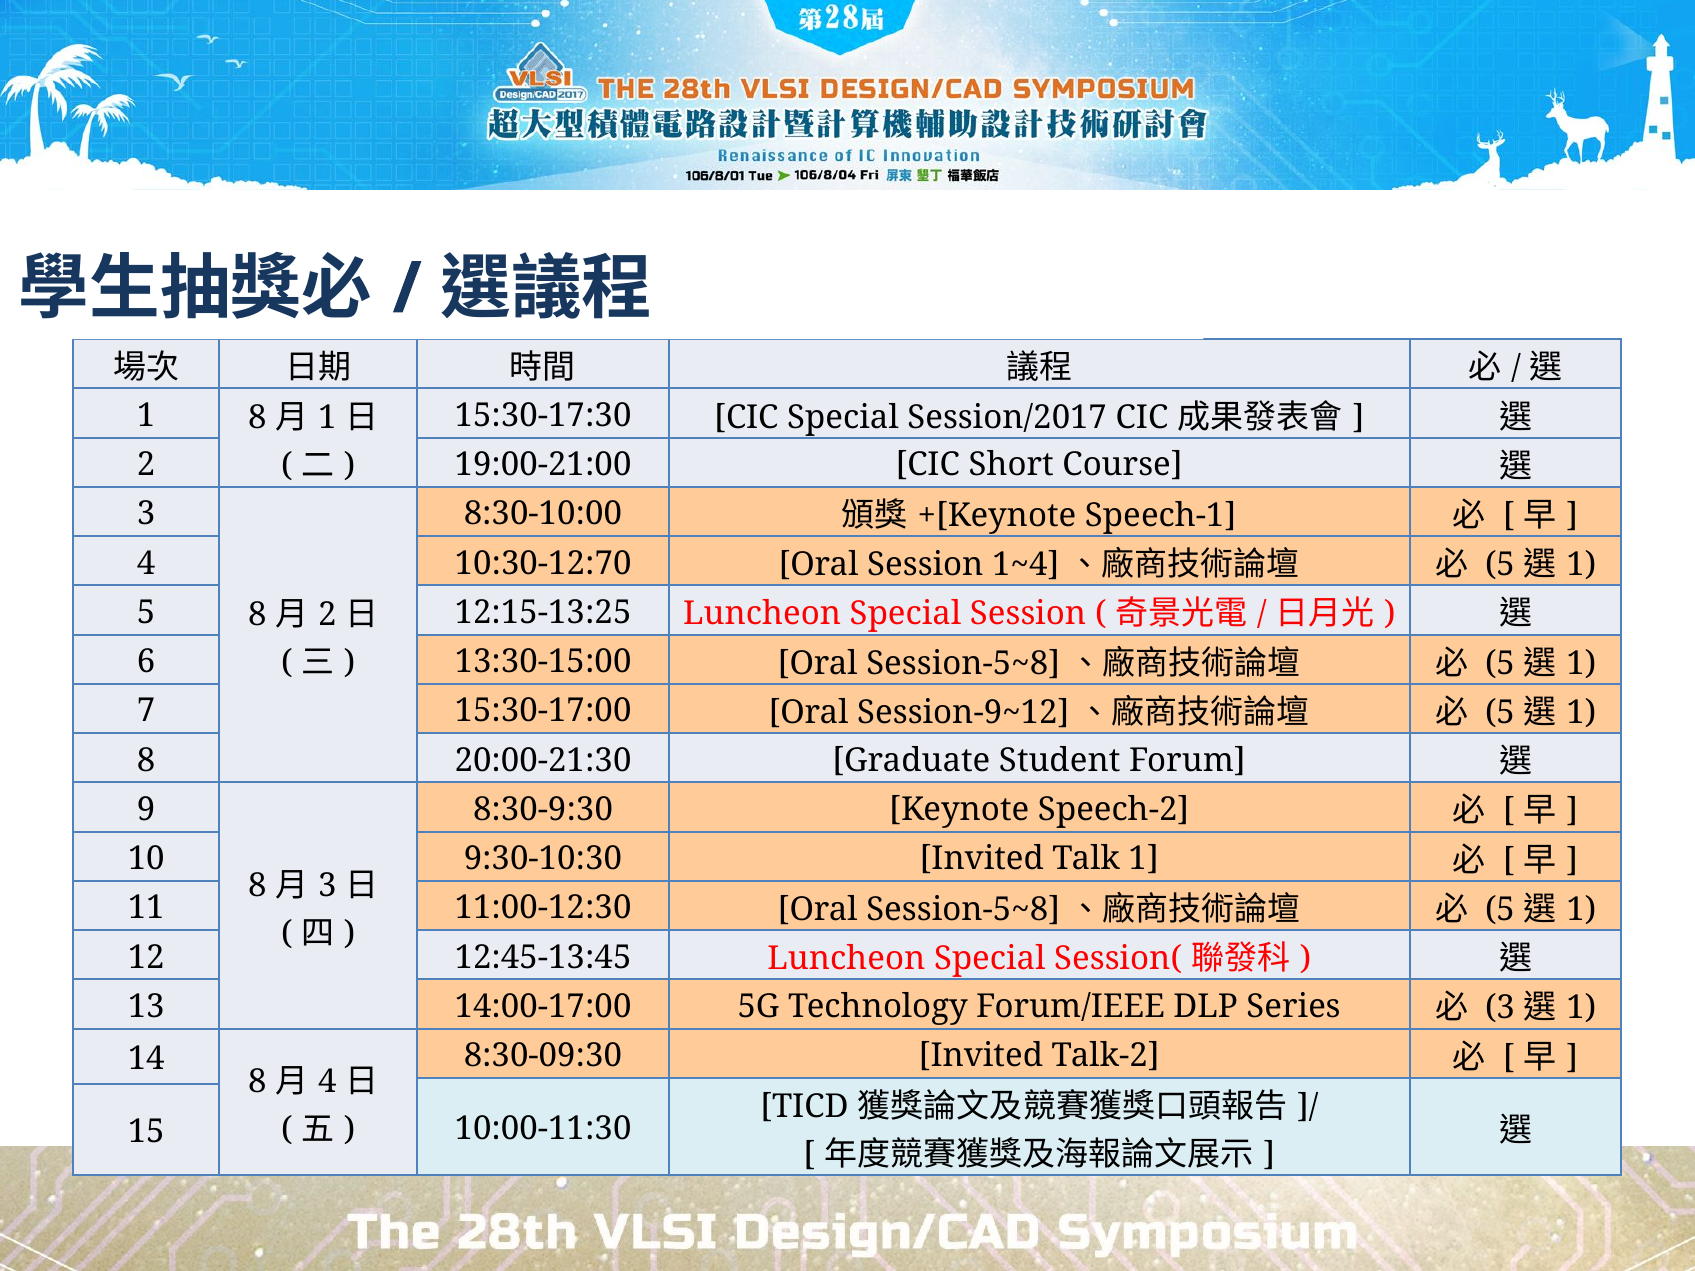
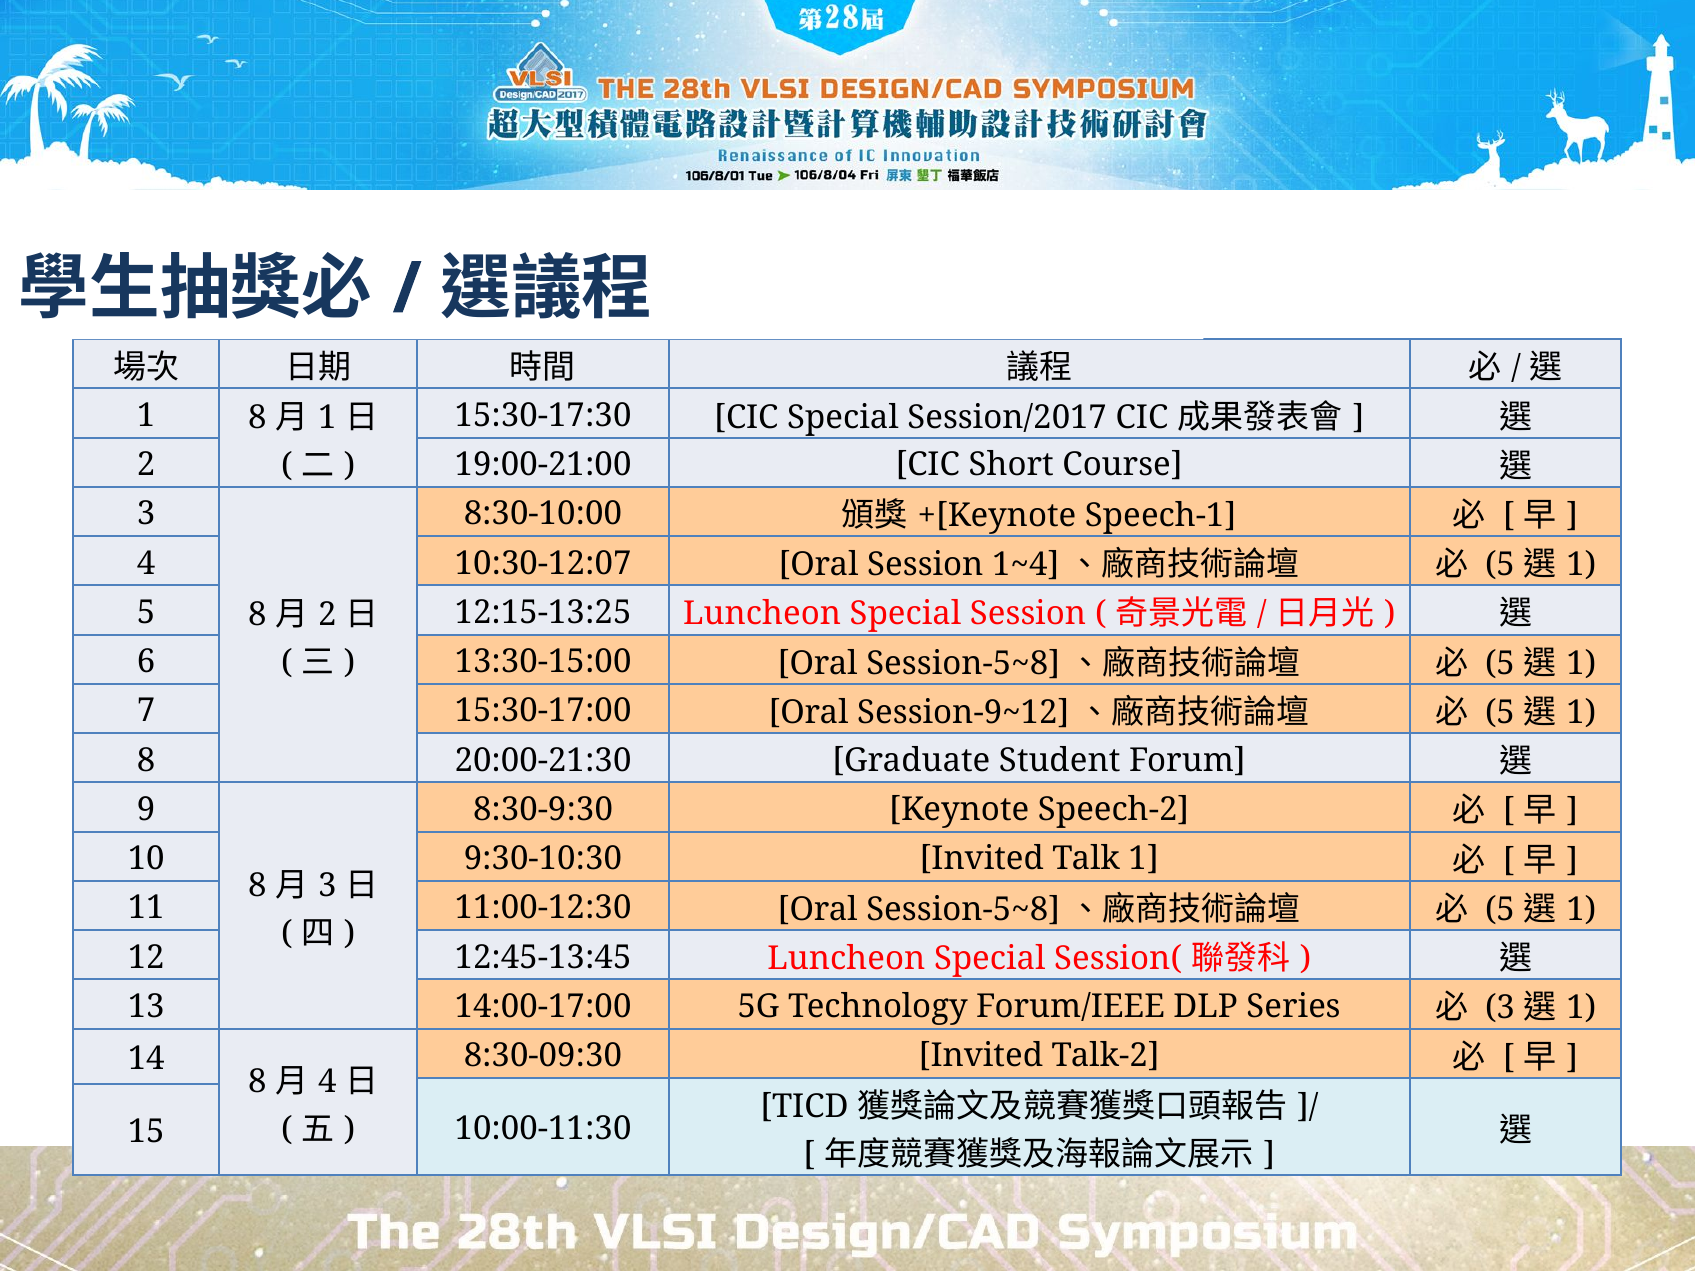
10:30-12:70: 10:30-12:70 -> 10:30-12:07
